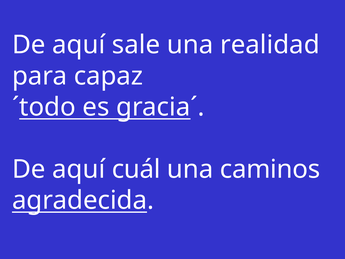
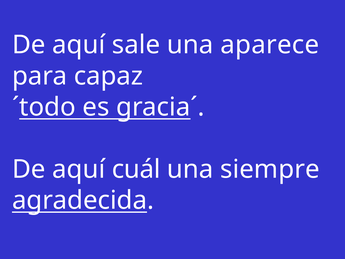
realidad: realidad -> aparece
caminos: caminos -> siempre
